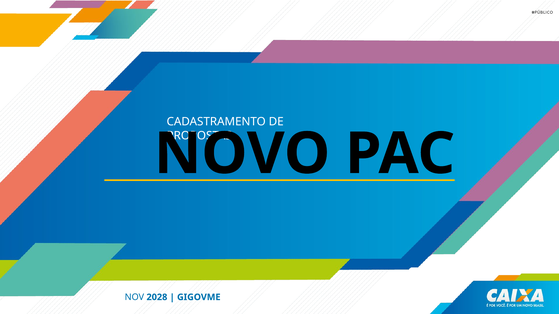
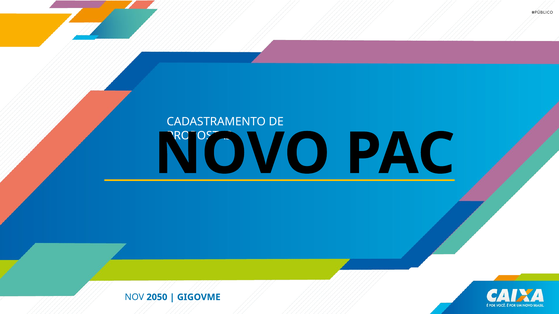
2028: 2028 -> 2050
